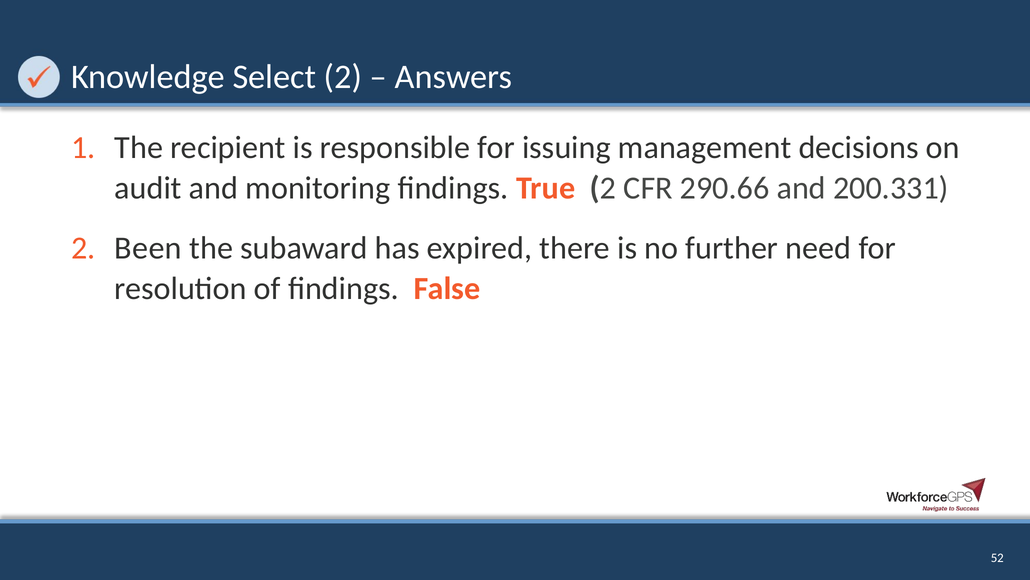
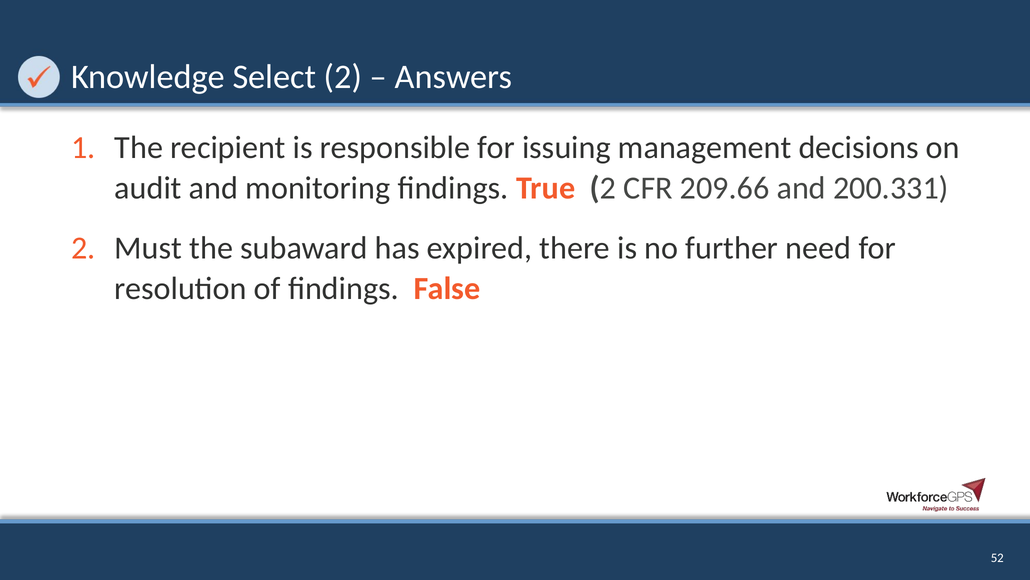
290.66: 290.66 -> 209.66
Been: Been -> Must
